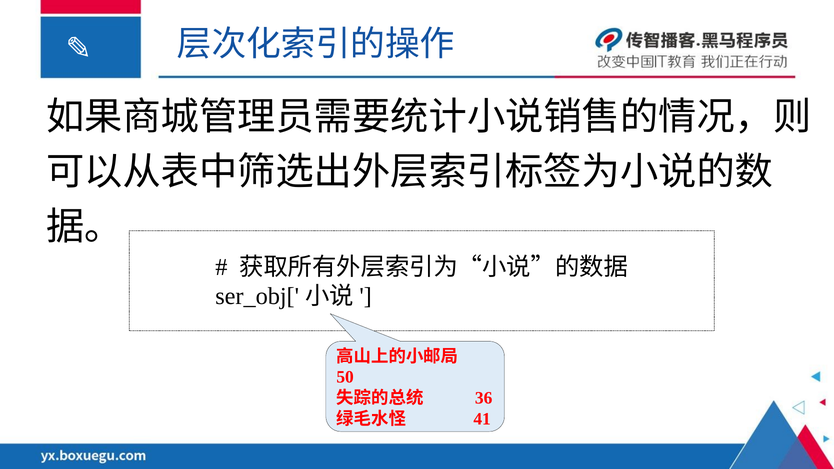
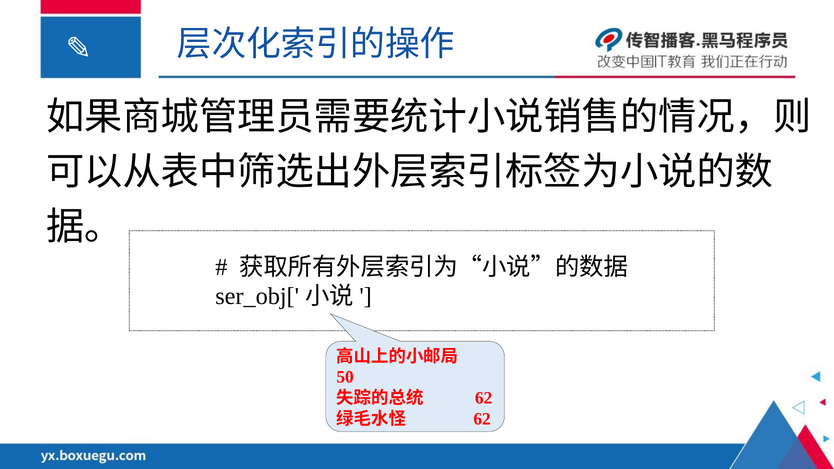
36 at (484, 398): 36 -> 62
41 at (482, 419): 41 -> 62
